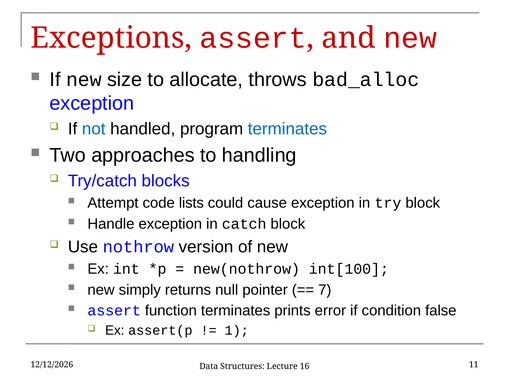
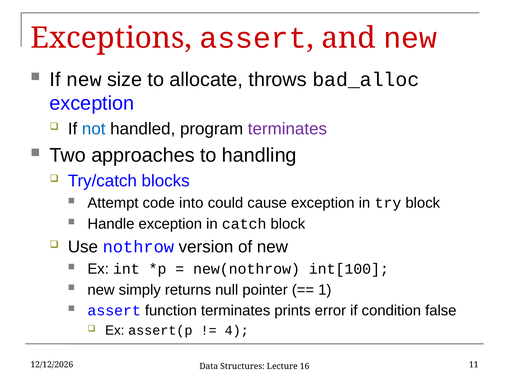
terminates at (287, 129) colour: blue -> purple
lists: lists -> into
7: 7 -> 1
1: 1 -> 4
